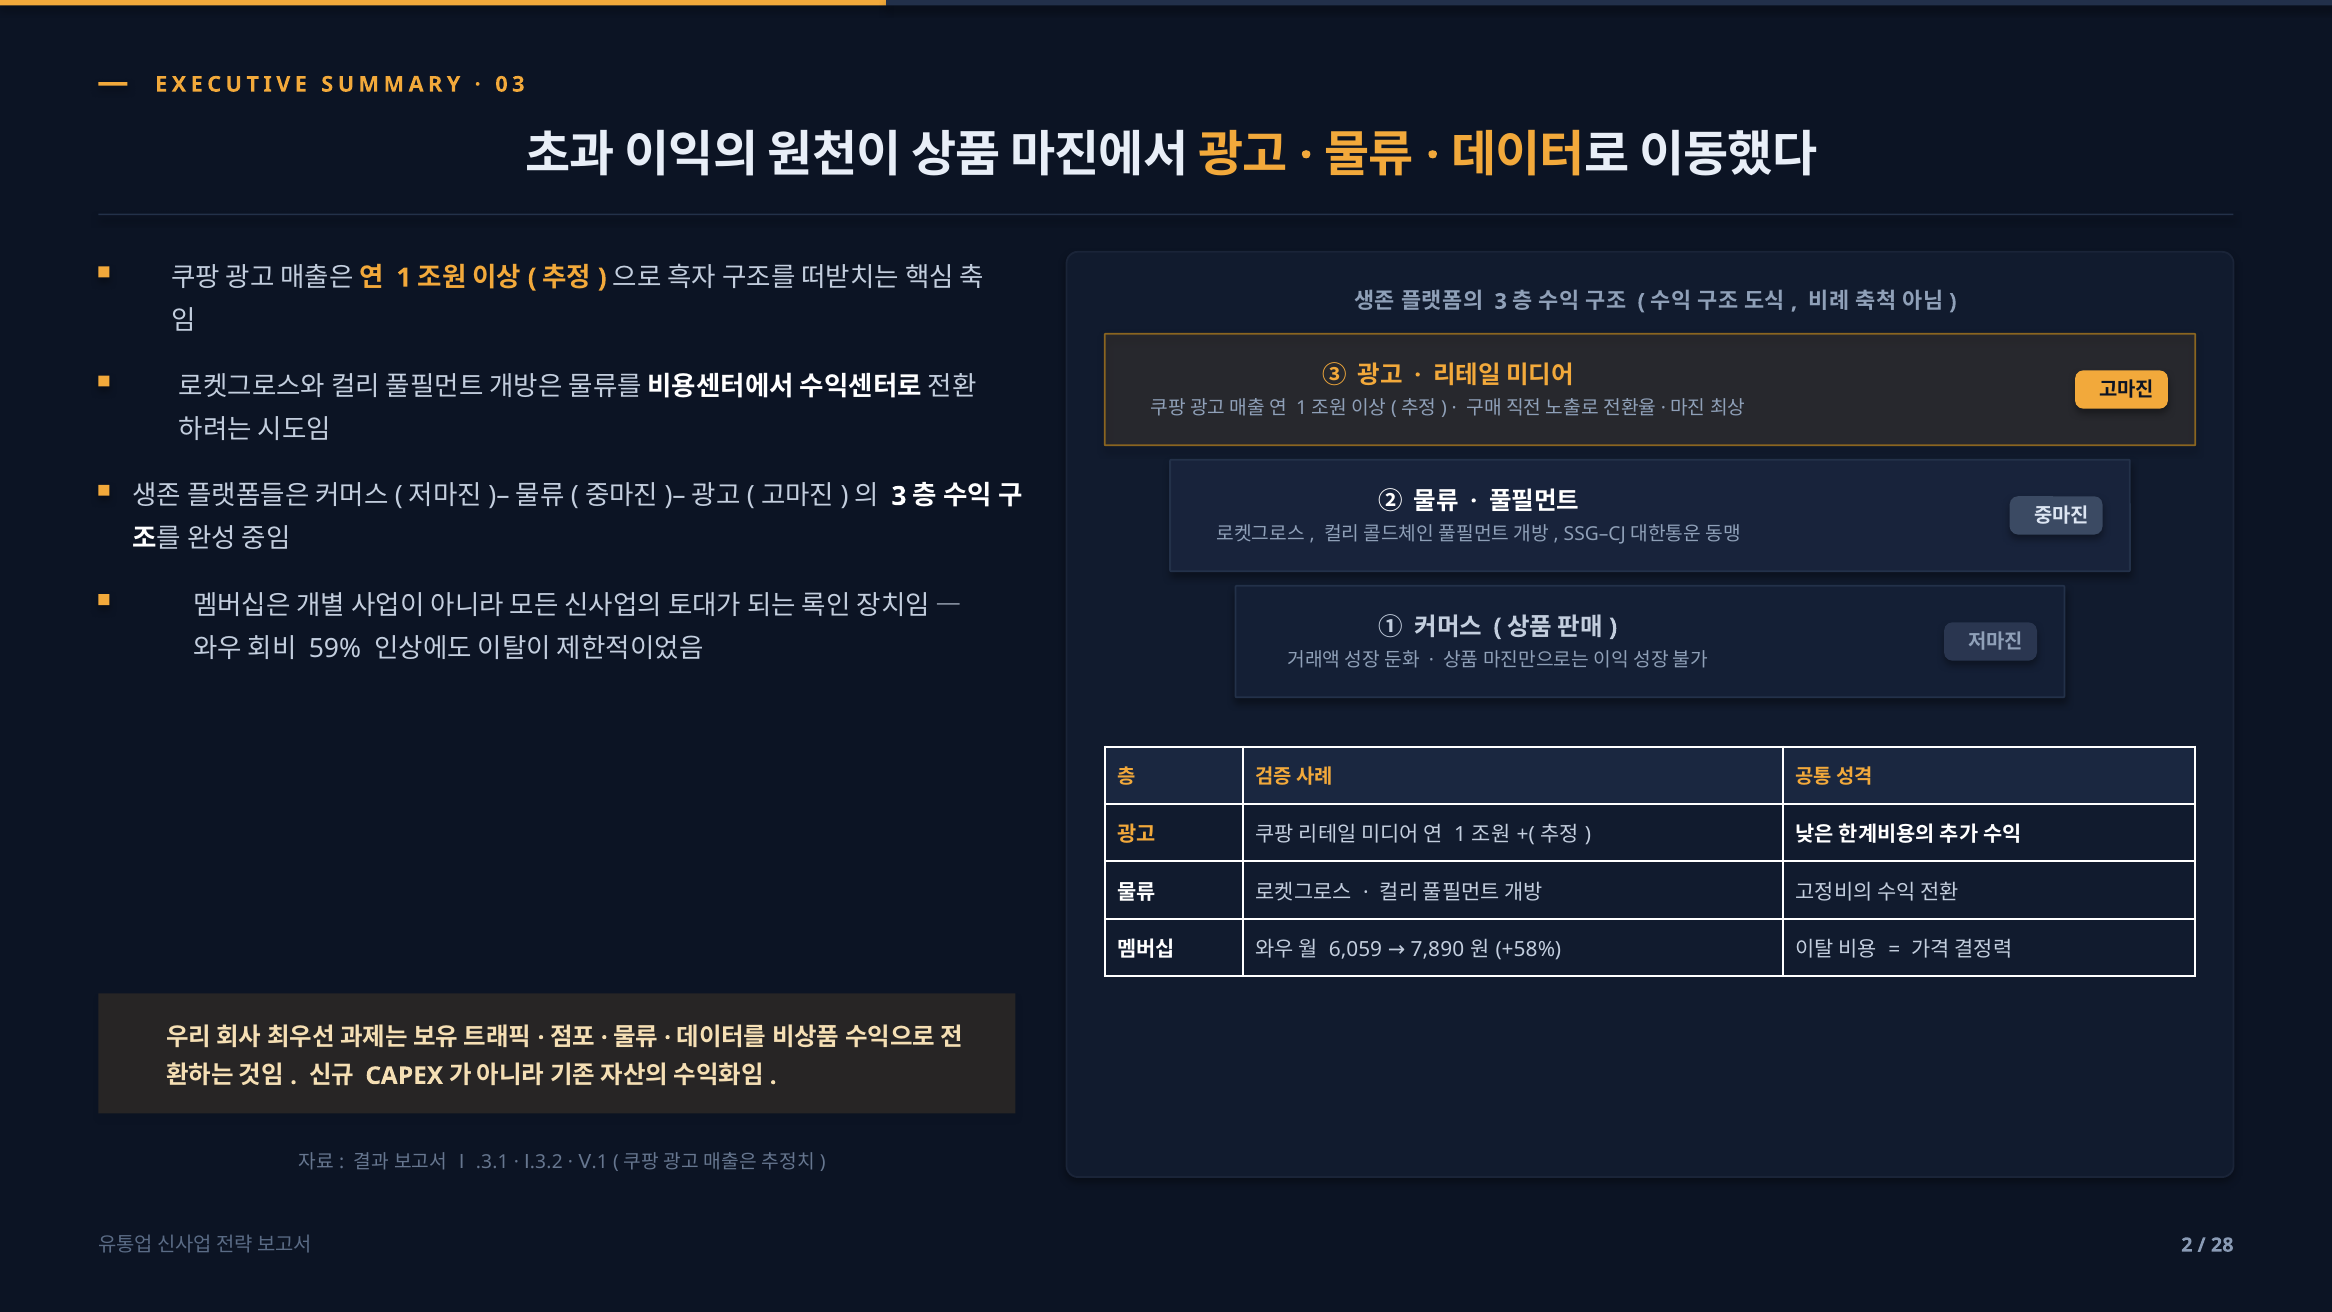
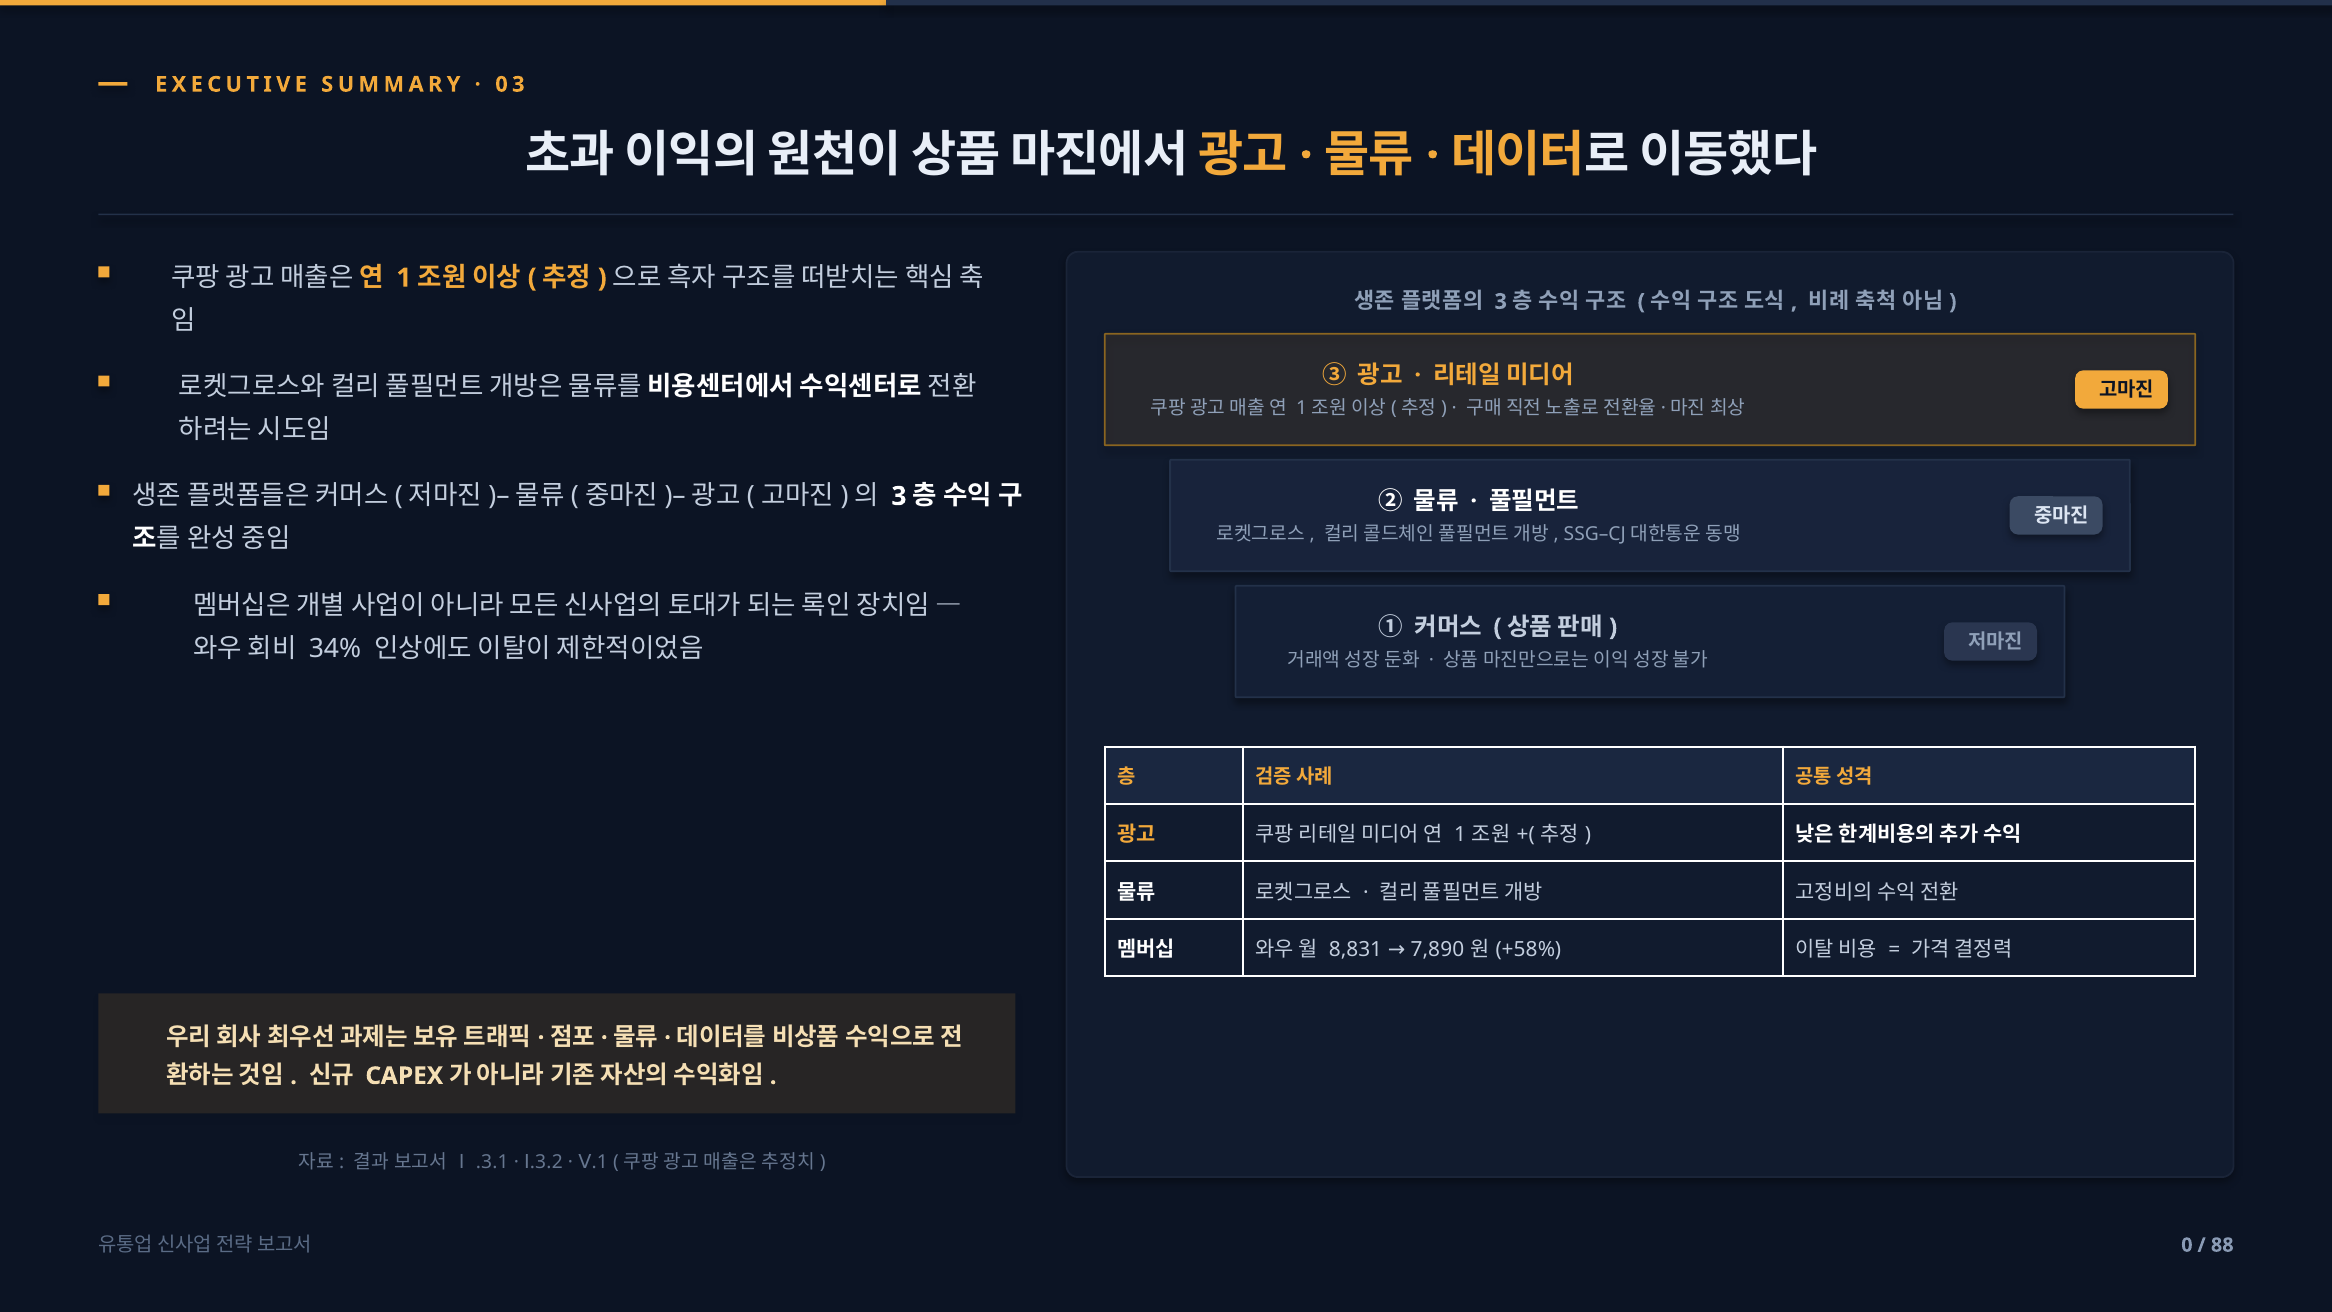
59%: 59% -> 34%
6,059: 6,059 -> 8,831
2: 2 -> 0
28: 28 -> 88
